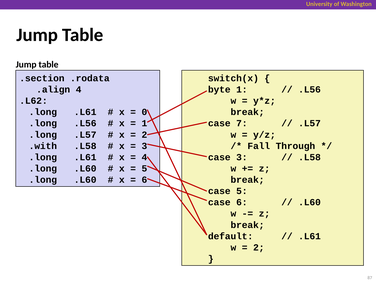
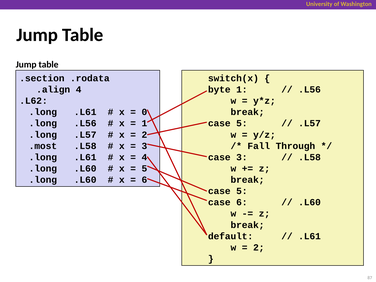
7 at (242, 123): 7 -> 5
.with: .with -> .most
